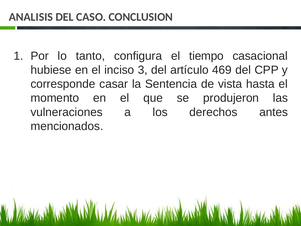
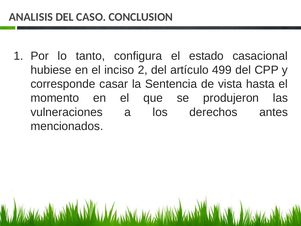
tiempo: tiempo -> estado
3: 3 -> 2
469: 469 -> 499
